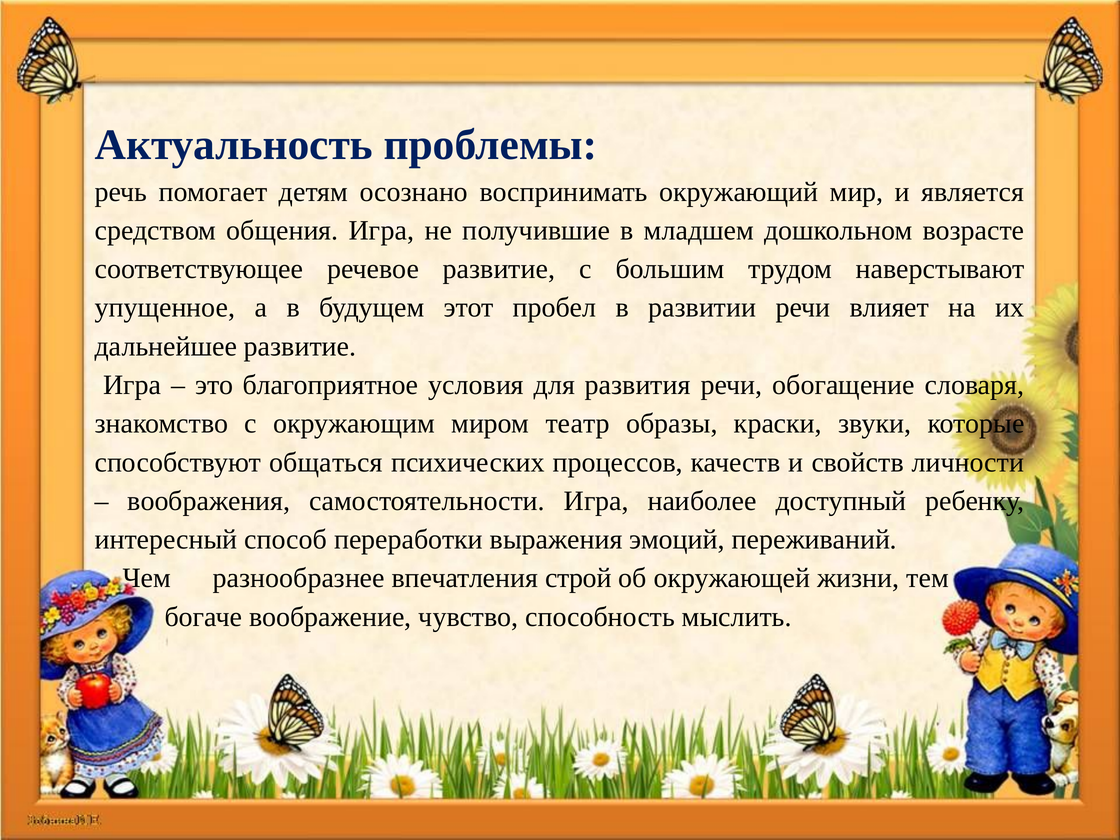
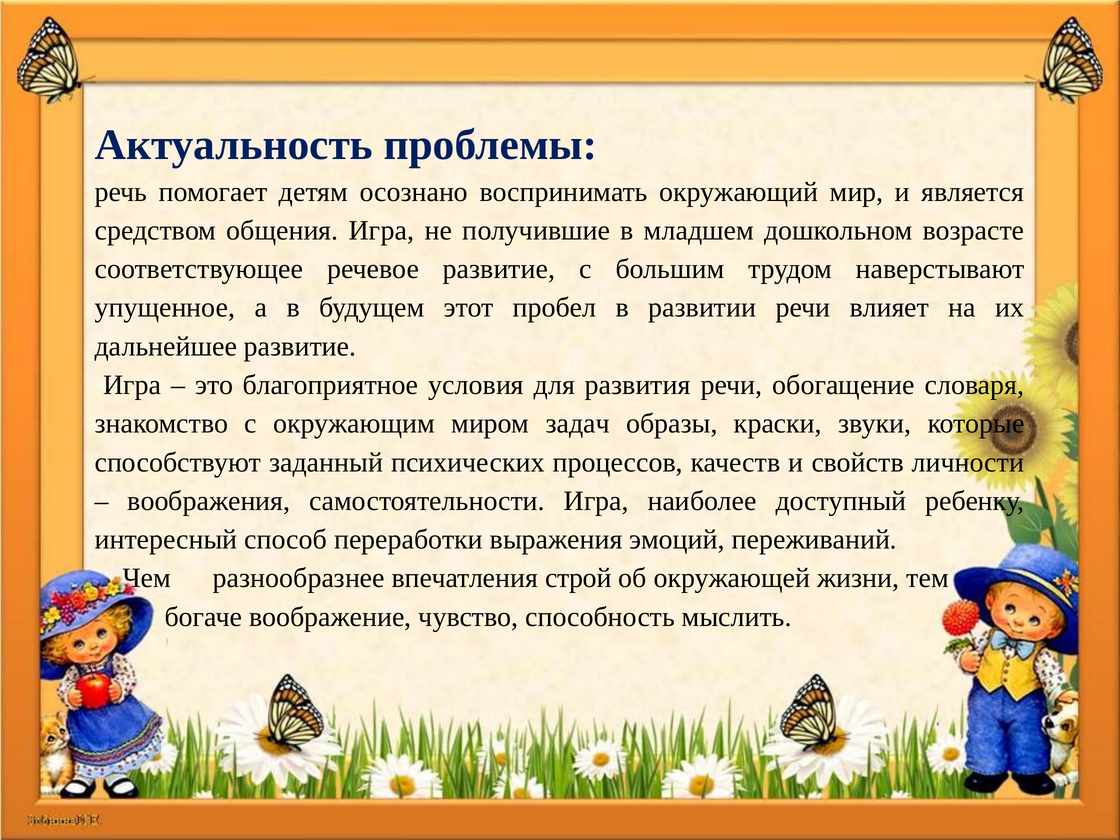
театр: театр -> задач
общаться: общаться -> заданный
